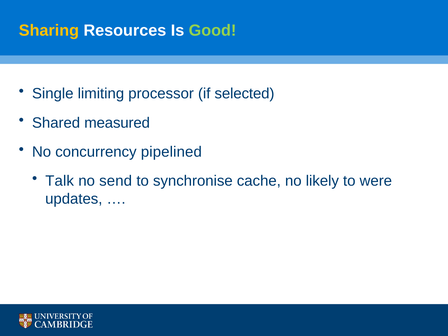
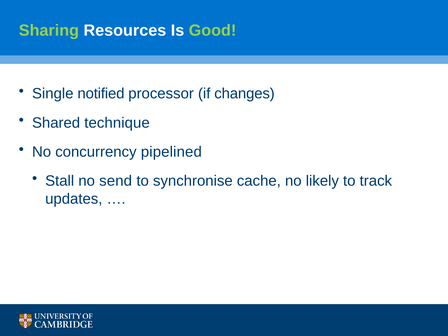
Sharing colour: yellow -> light green
limiting: limiting -> notified
selected: selected -> changes
measured: measured -> technique
Talk: Talk -> Stall
were: were -> track
